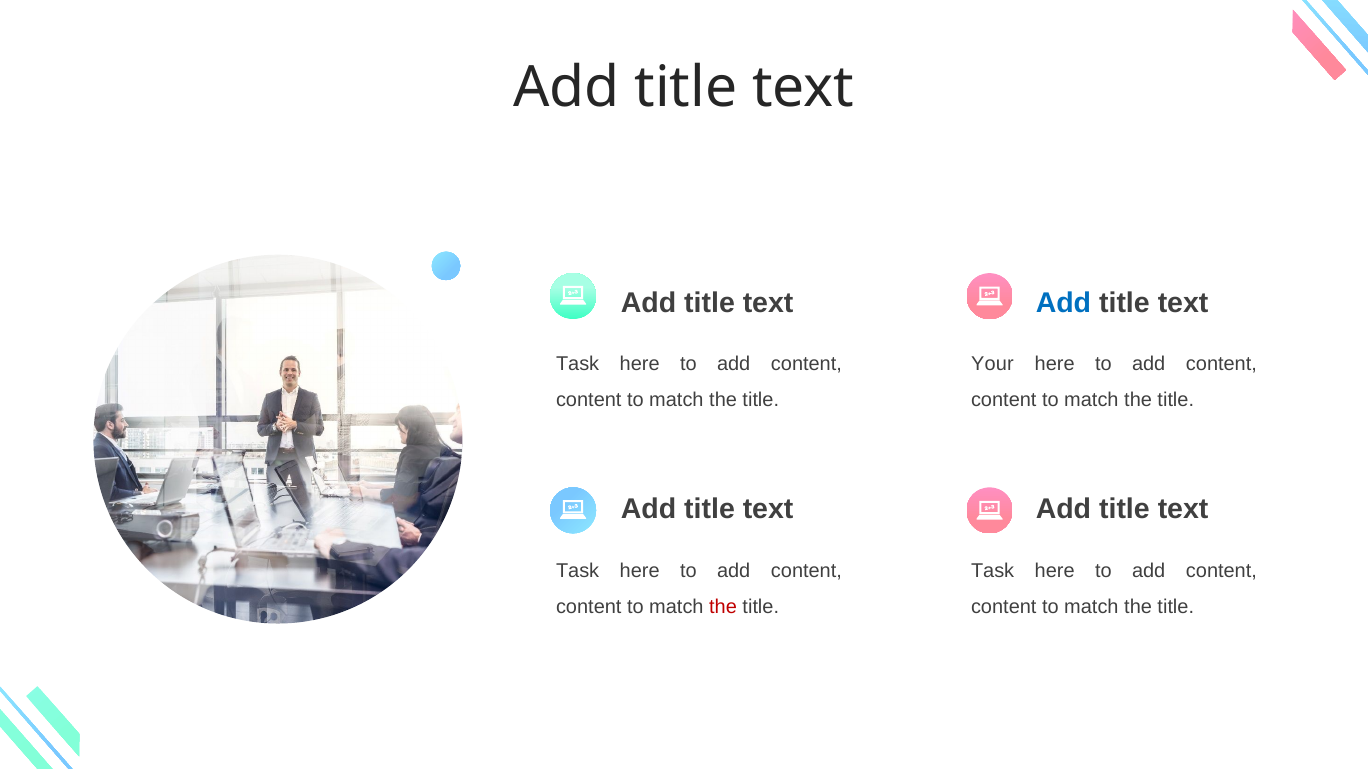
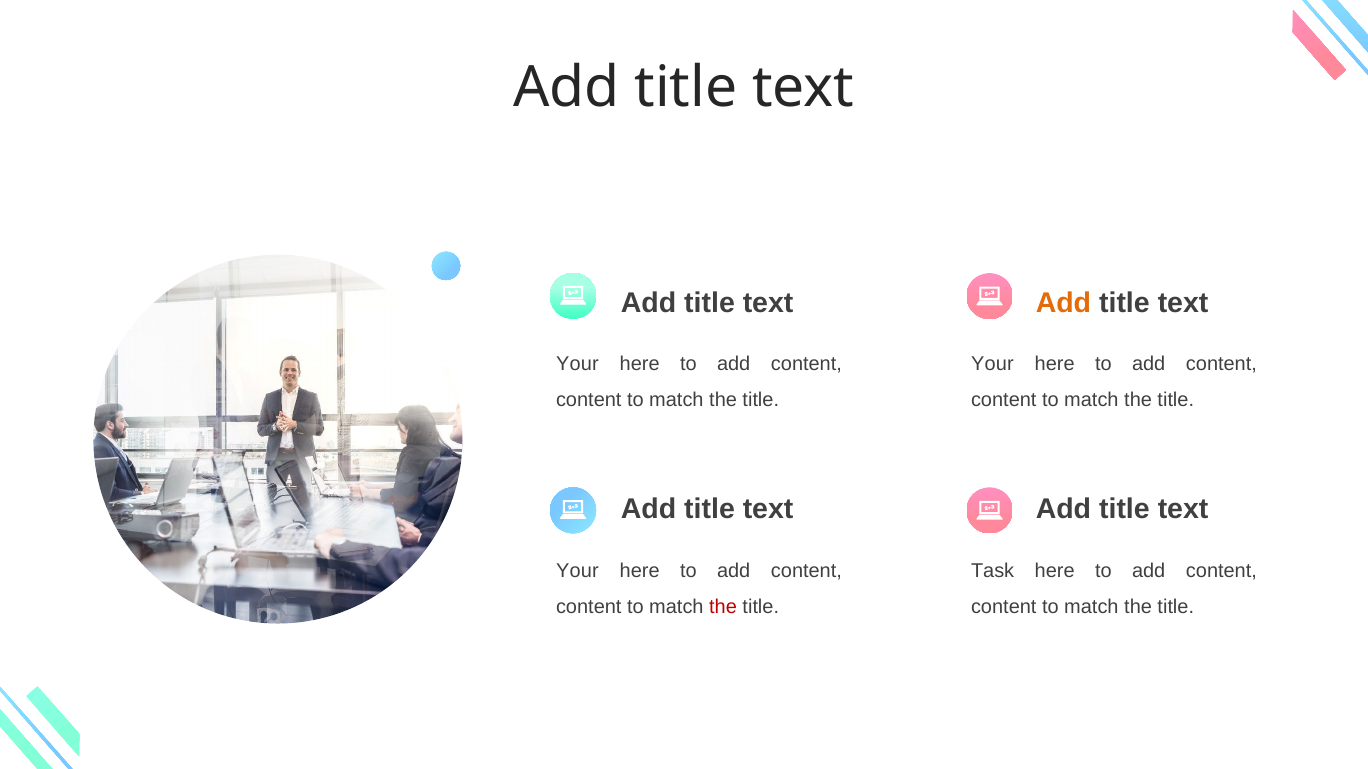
Add at (1063, 303) colour: blue -> orange
Task at (578, 365): Task -> Your
Task at (578, 571): Task -> Your
